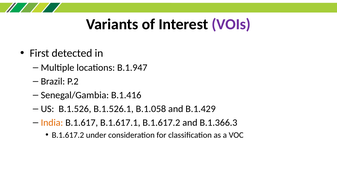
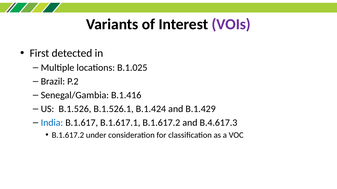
B.1.947: B.1.947 -> B.1.025
B.1.058: B.1.058 -> B.1.424
India colour: orange -> blue
B.1.366.3: B.1.366.3 -> B.4.617.3
